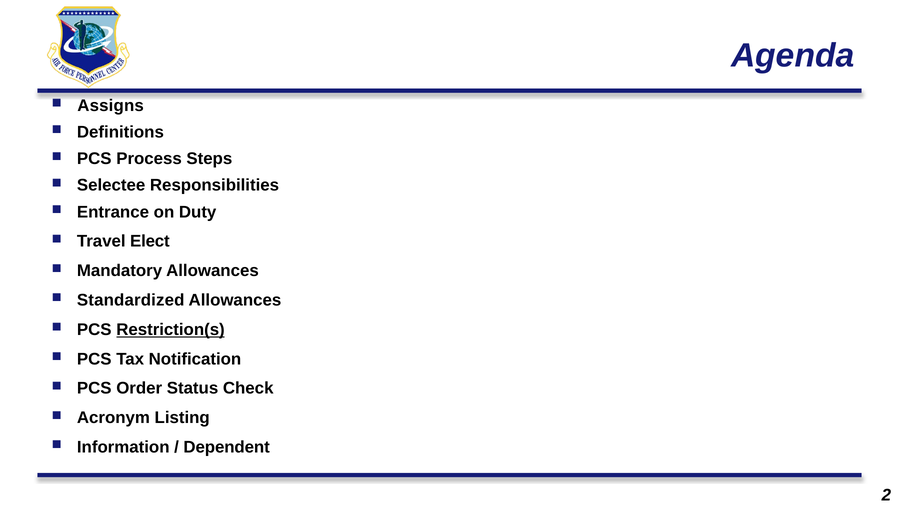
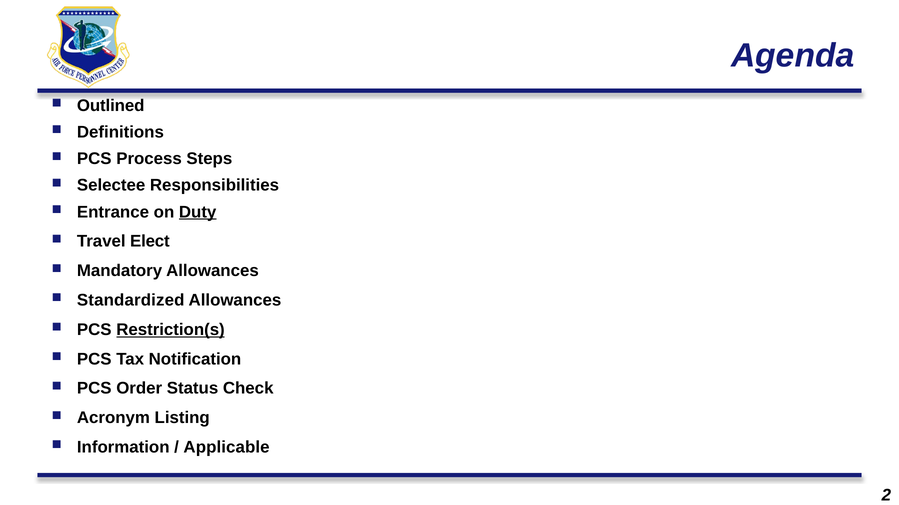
Assigns: Assigns -> Outlined
Duty underline: none -> present
Dependent: Dependent -> Applicable
